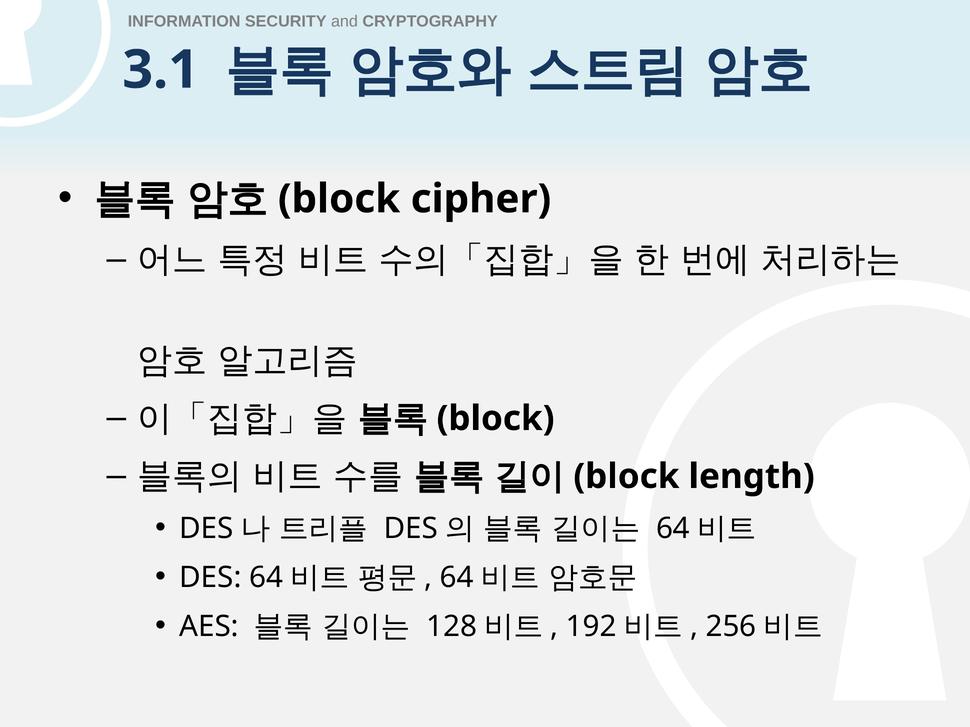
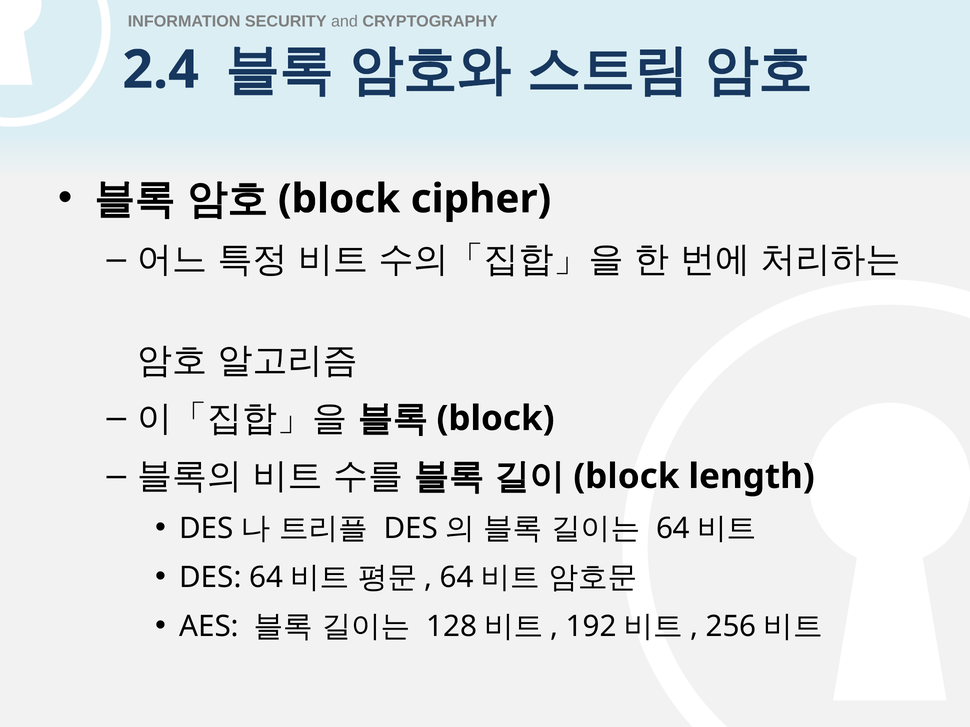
3.1: 3.1 -> 2.4
